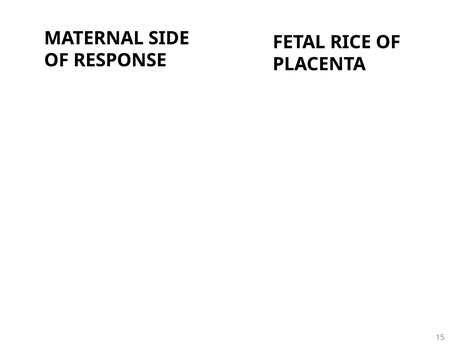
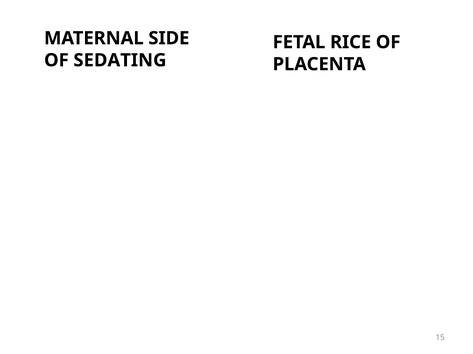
RESPONSE: RESPONSE -> SEDATING
